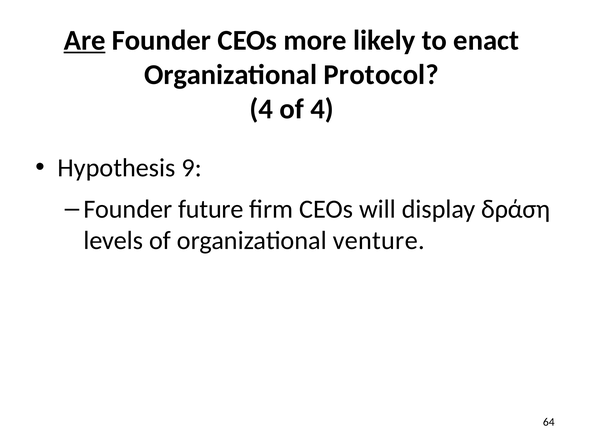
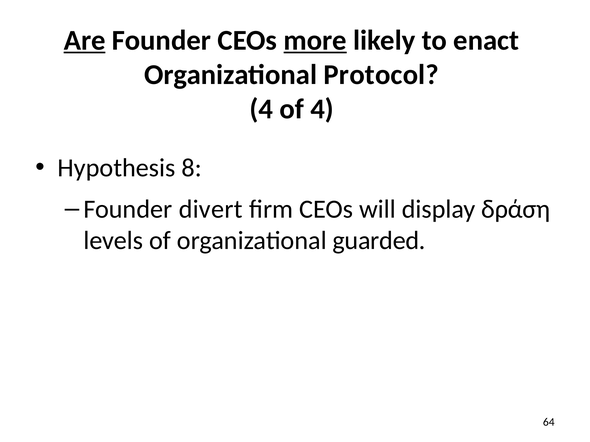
more underline: none -> present
9: 9 -> 8
future: future -> divert
venture: venture -> guarded
